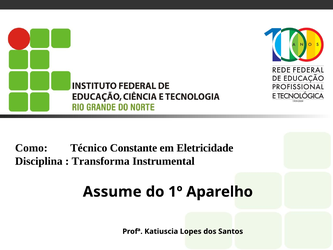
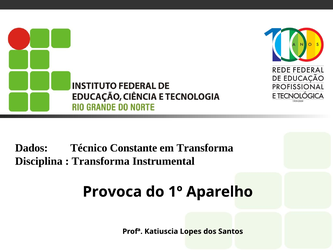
Como: Como -> Dados
em Eletricidade: Eletricidade -> Transforma
Assume: Assume -> Provoca
